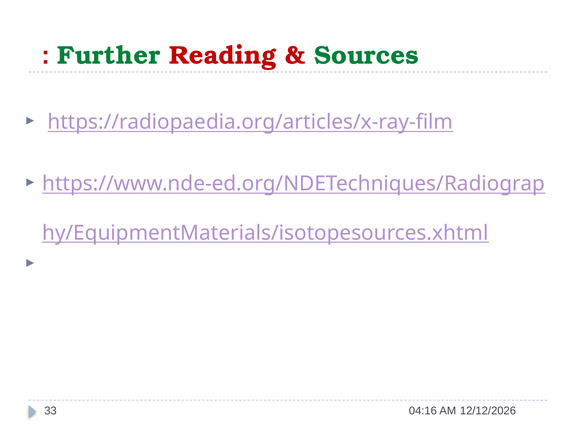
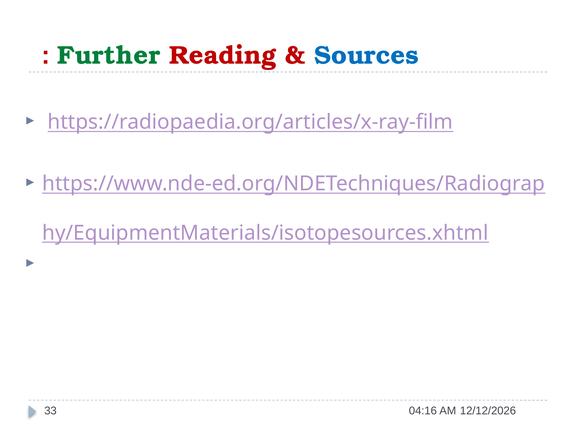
Sources colour: green -> blue
